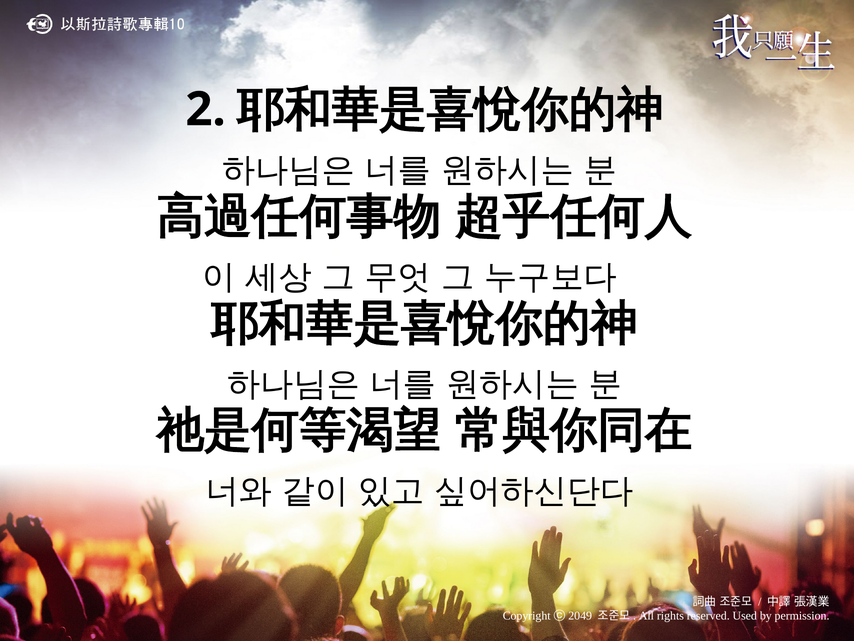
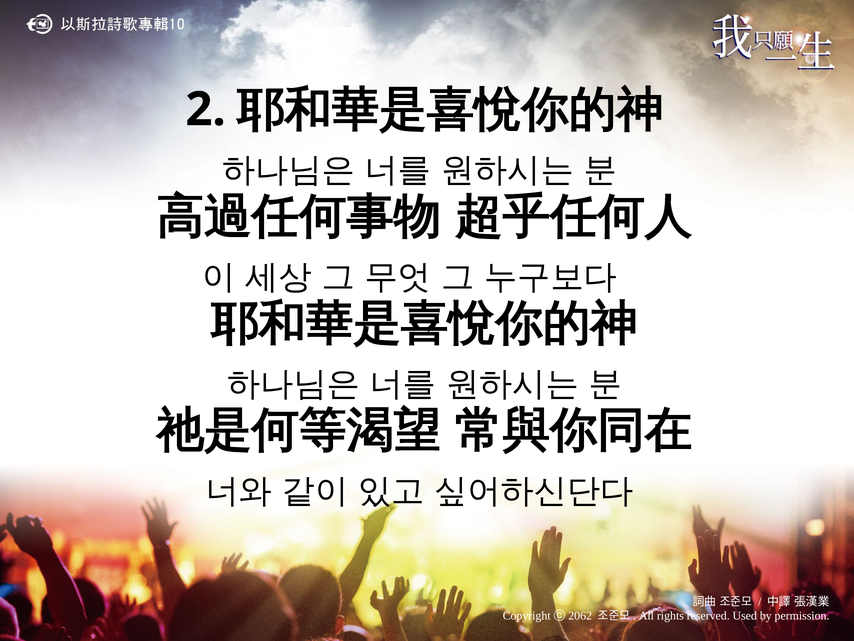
2049: 2049 -> 2062
